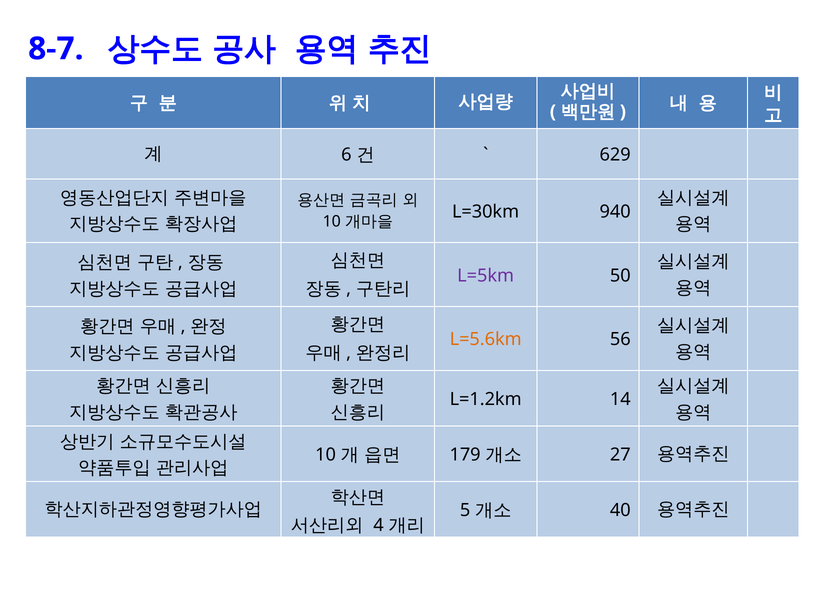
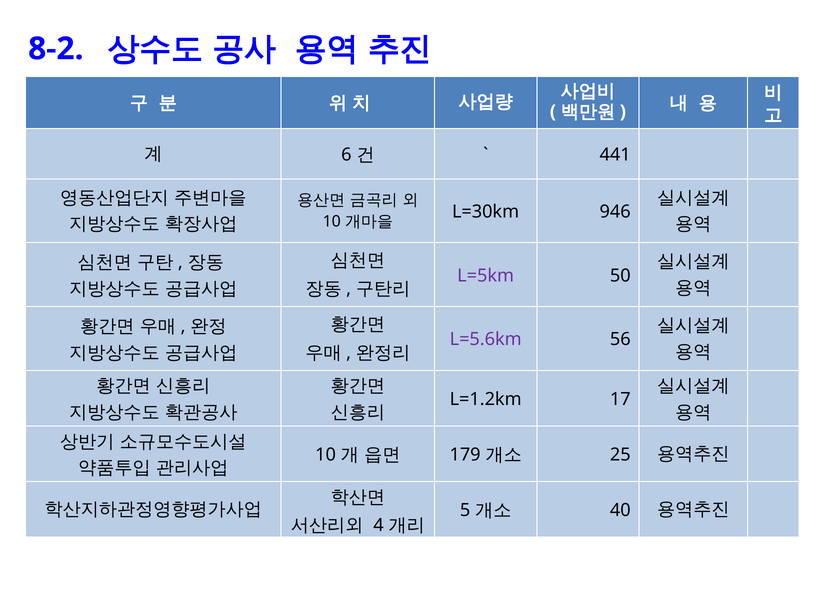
8-7: 8-7 -> 8-2
629: 629 -> 441
940: 940 -> 946
L=5.6km colour: orange -> purple
14: 14 -> 17
27: 27 -> 25
